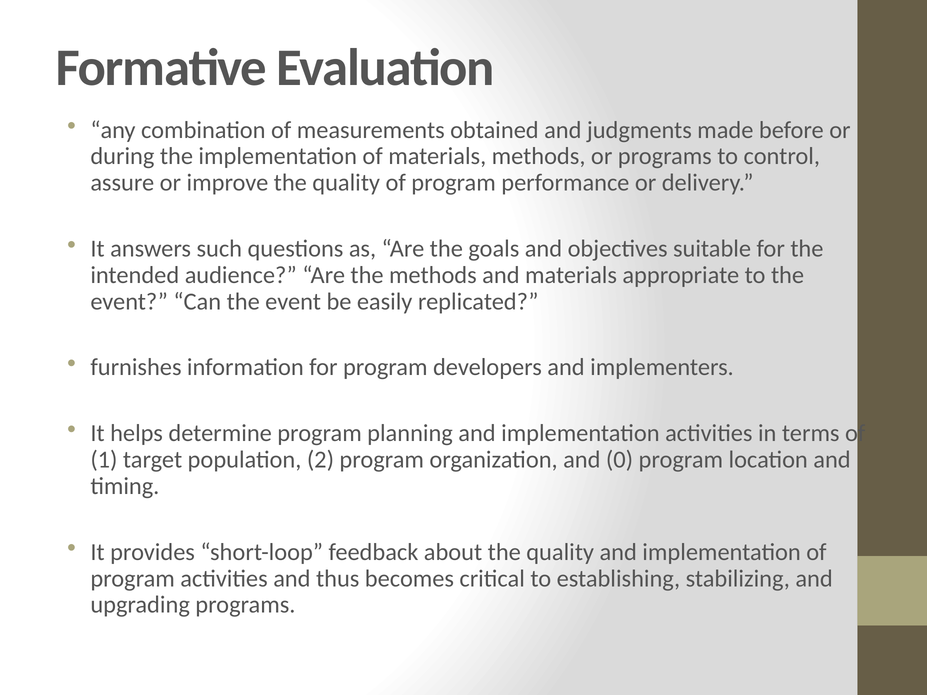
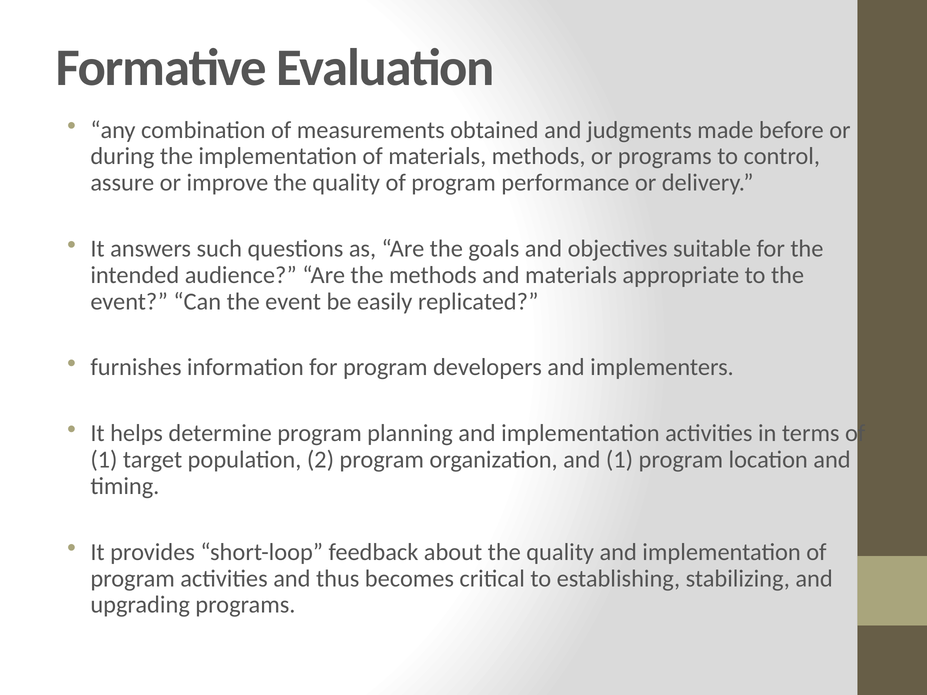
and 0: 0 -> 1
